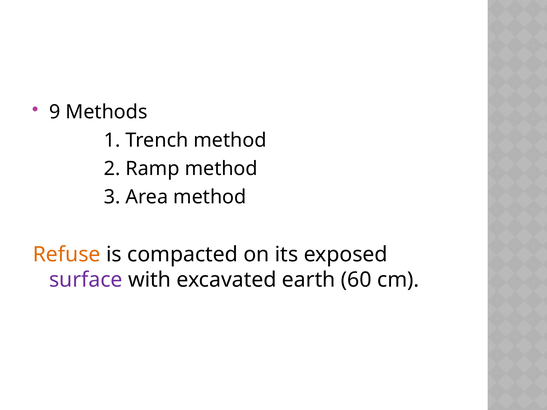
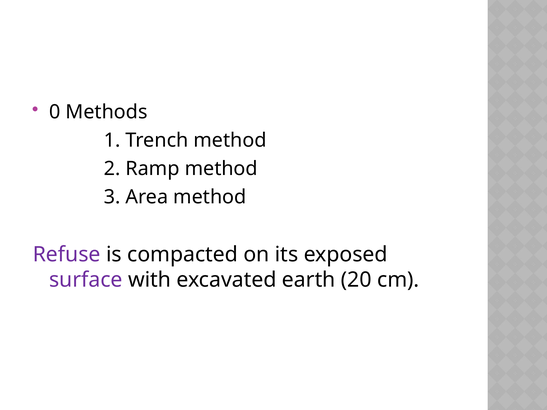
9: 9 -> 0
Refuse colour: orange -> purple
60: 60 -> 20
